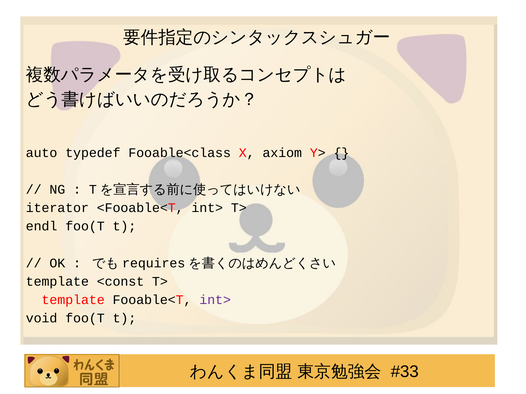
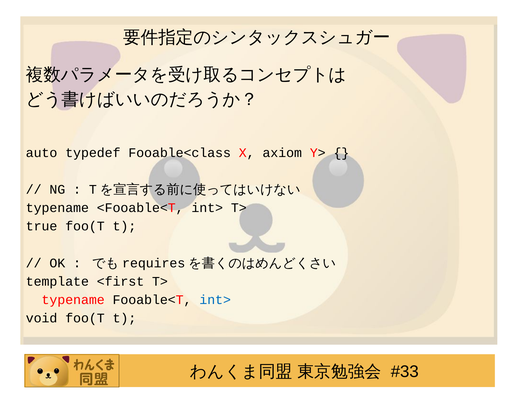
iterator at (57, 208): iterator -> typename
endl: endl -> true
<const: <const -> <first
template at (73, 300): template -> typename
int> at (215, 300) colour: purple -> blue
